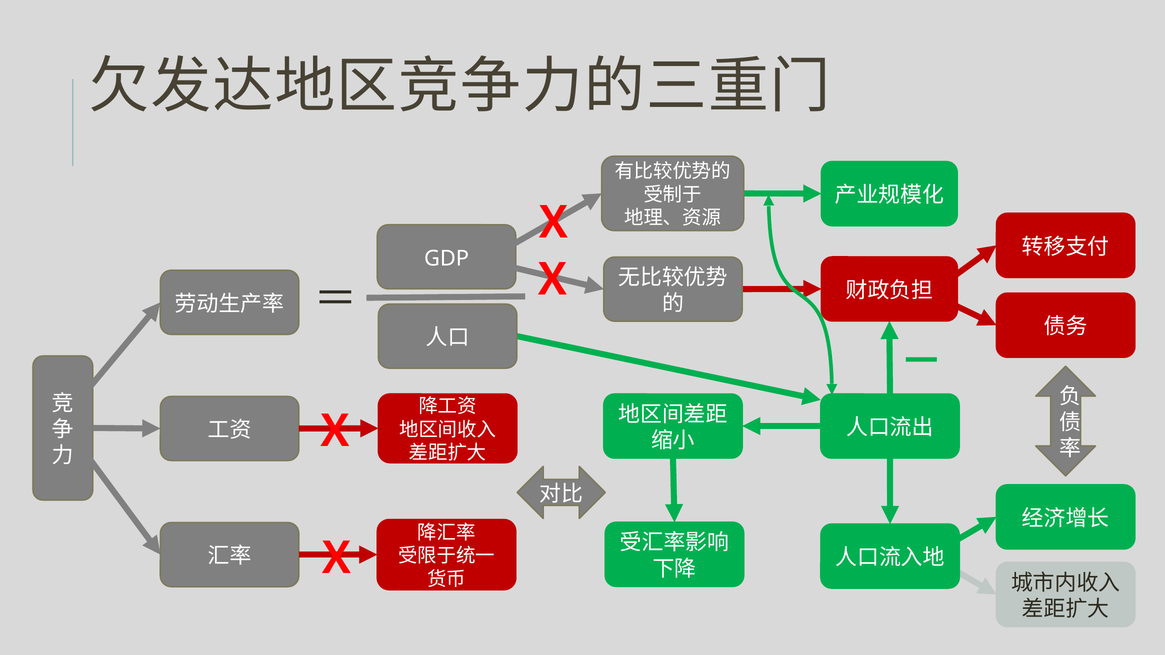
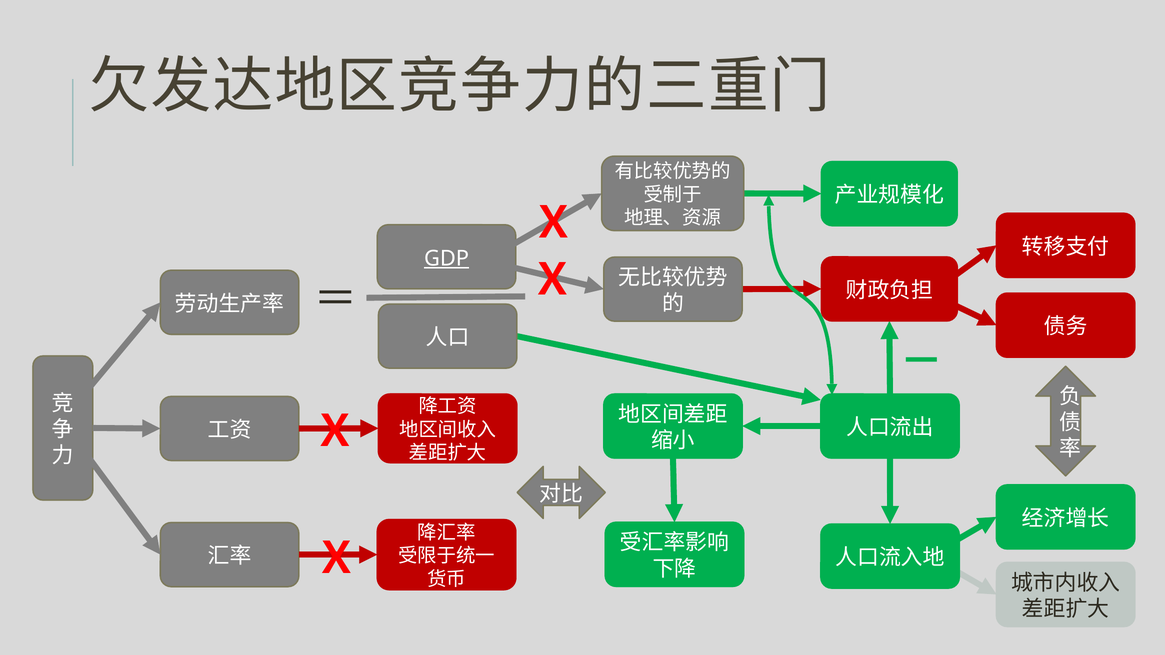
GDP underline: none -> present
